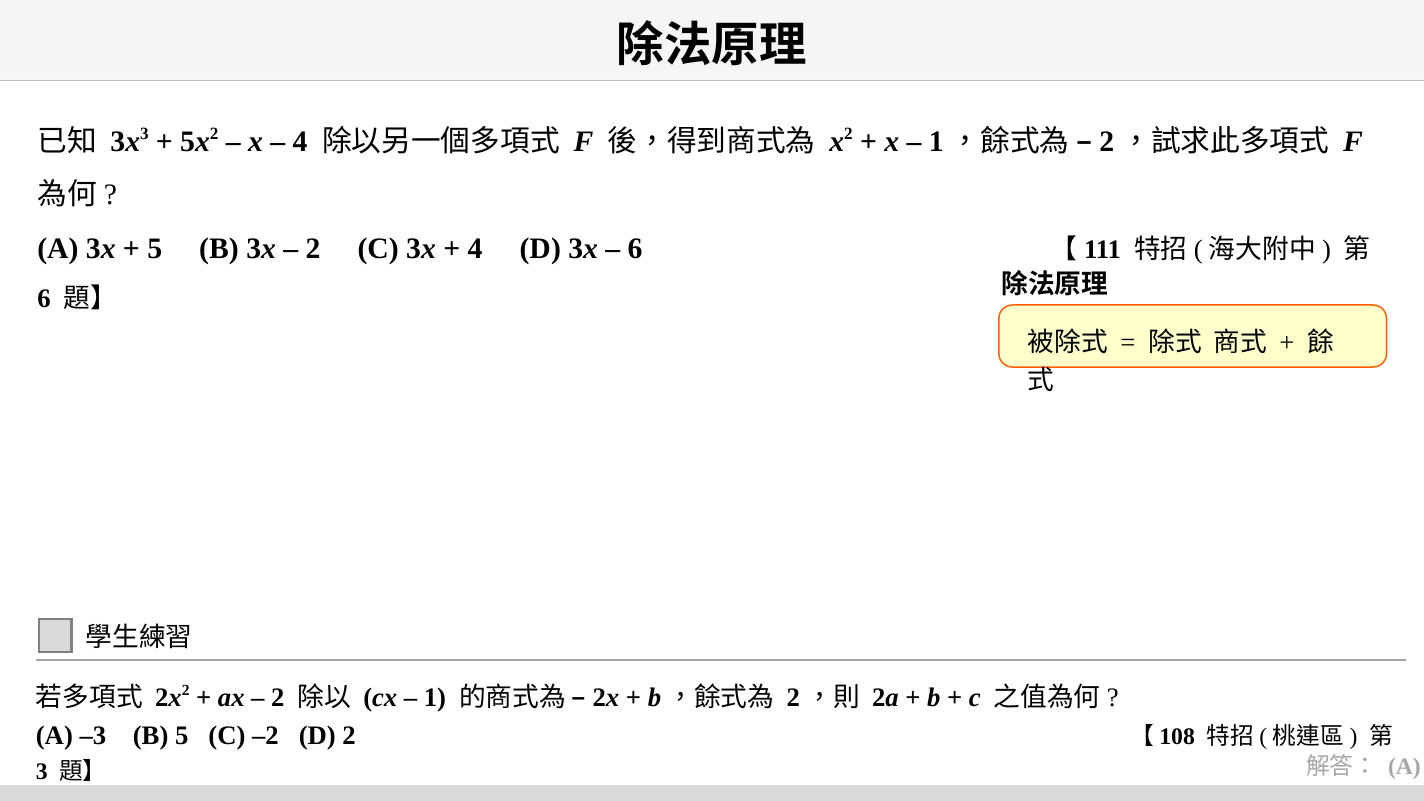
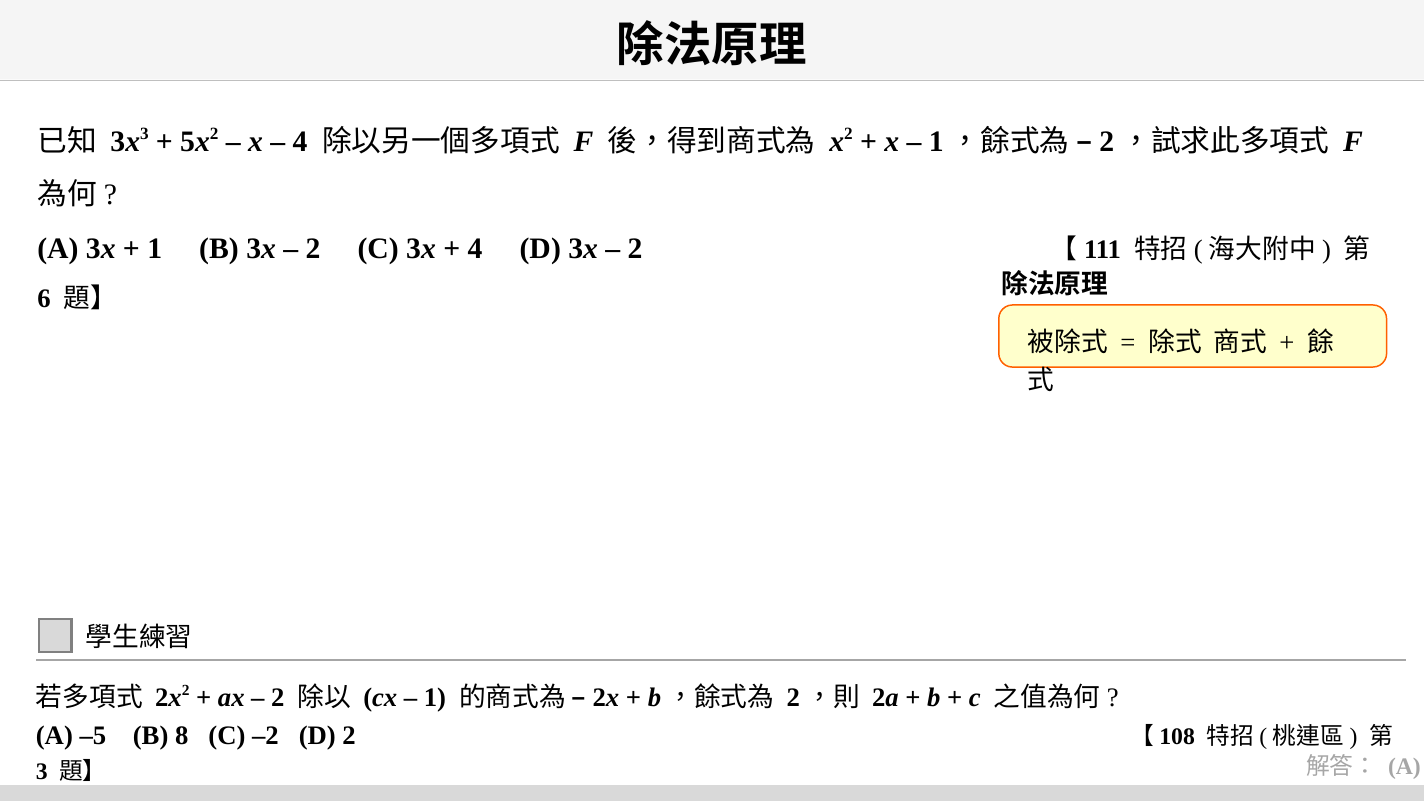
5 at (155, 249): 5 -> 1
6 at (635, 249): 6 -> 2
–3: –3 -> –5
B 5: 5 -> 8
